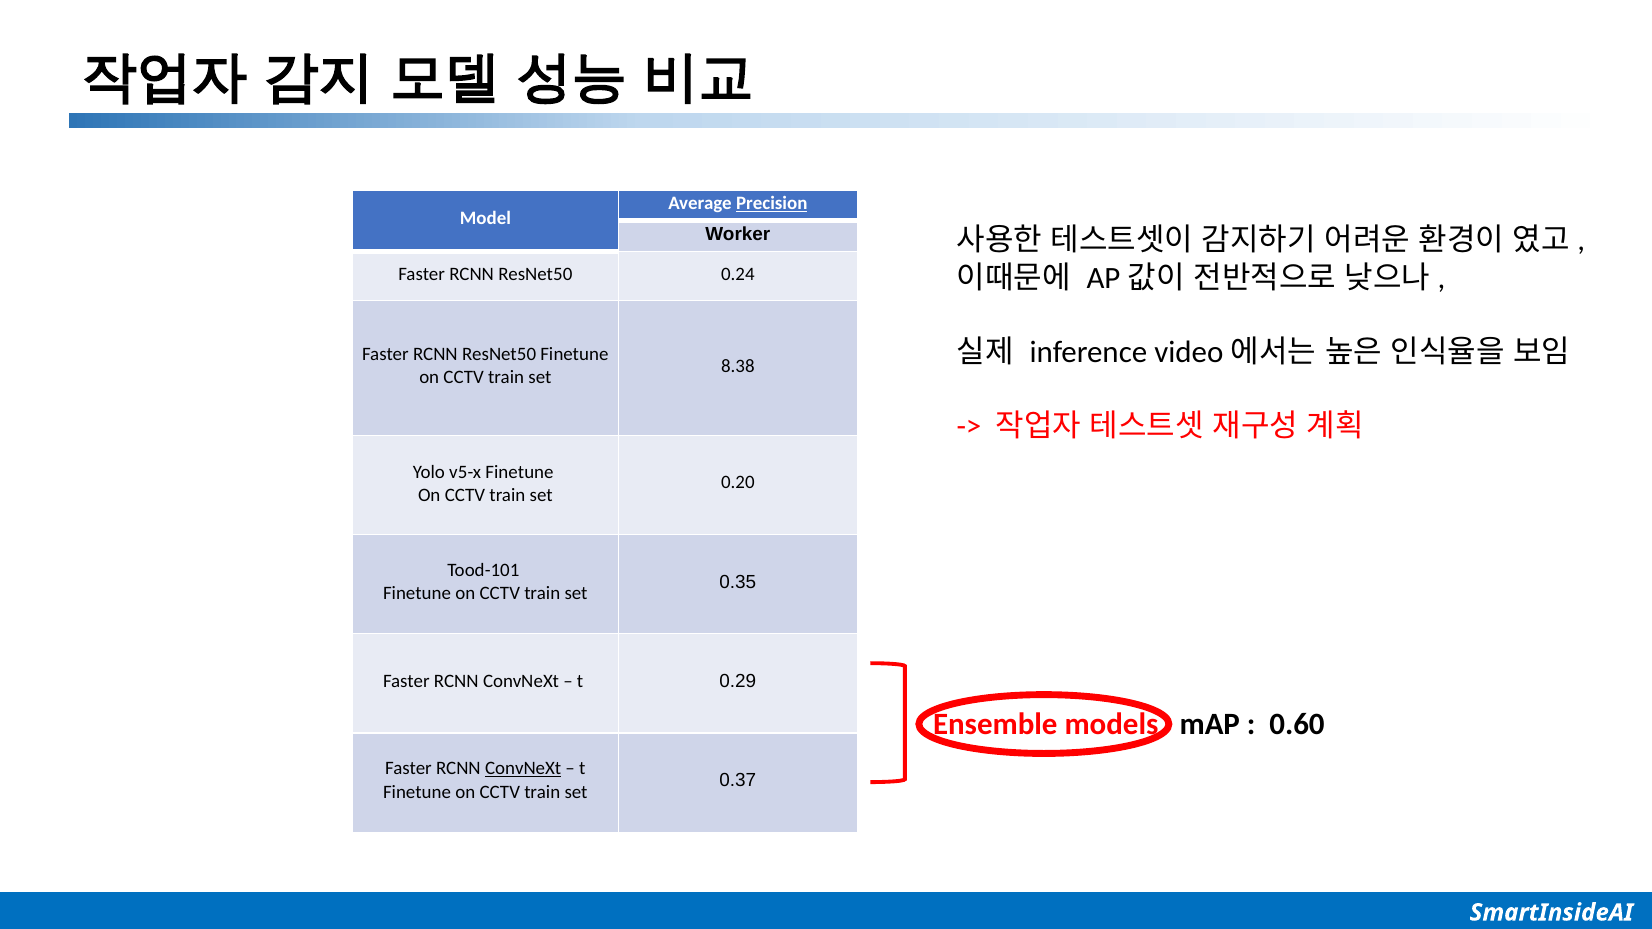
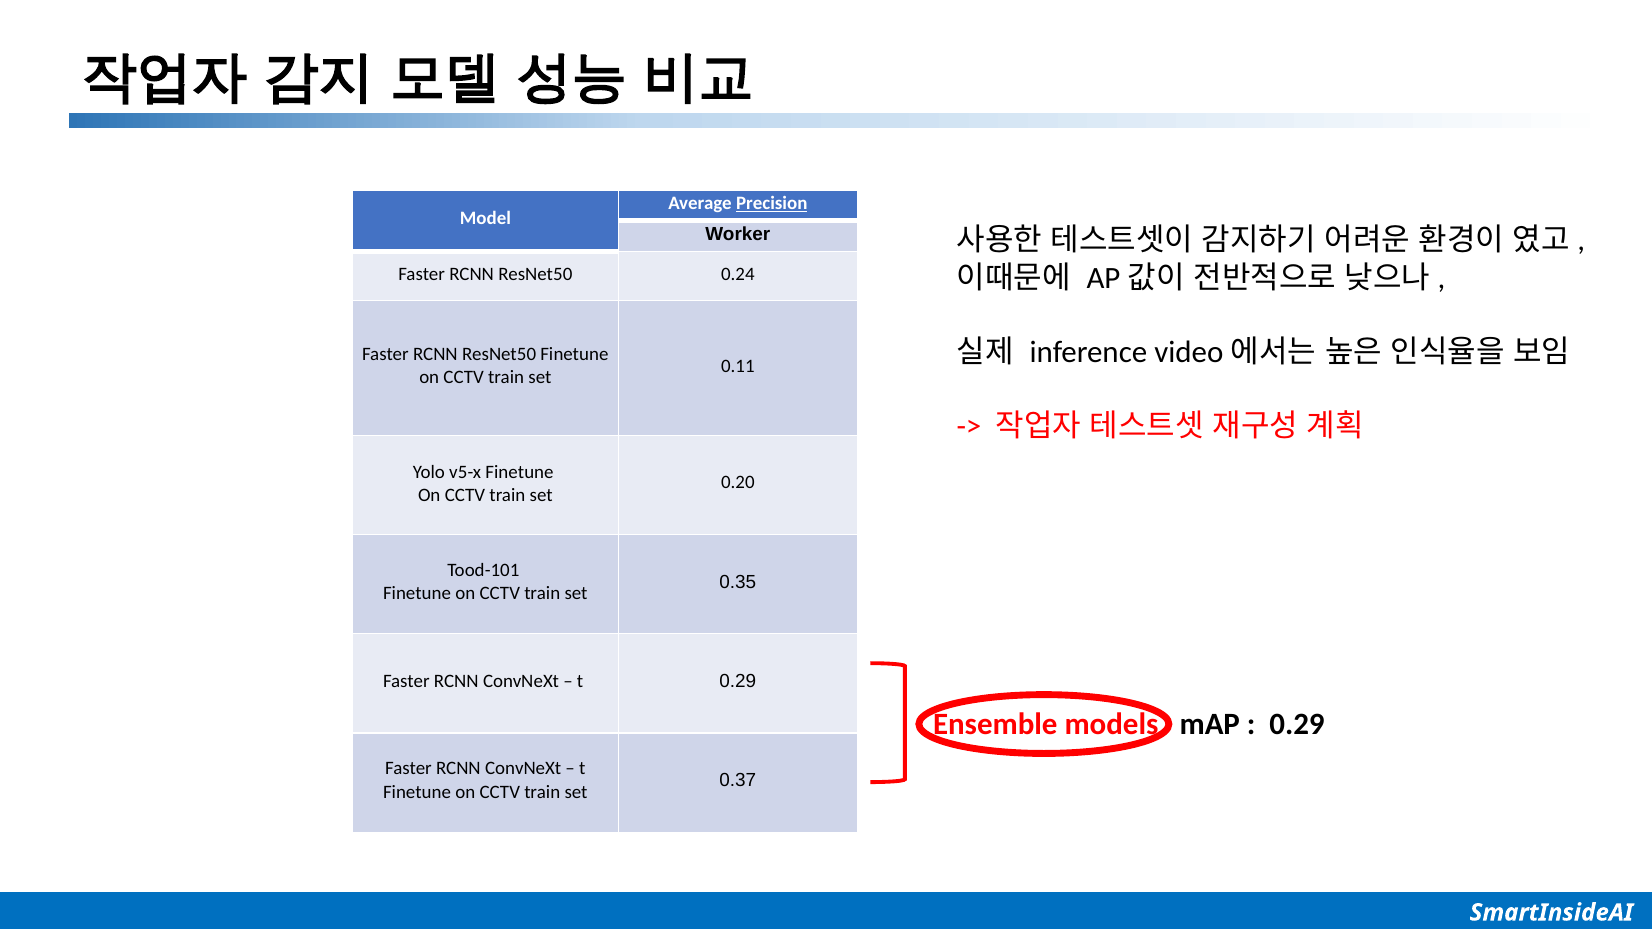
8.38: 8.38 -> 0.11
0.60 at (1297, 725): 0.60 -> 0.29
ConvNeXt at (523, 769) underline: present -> none
